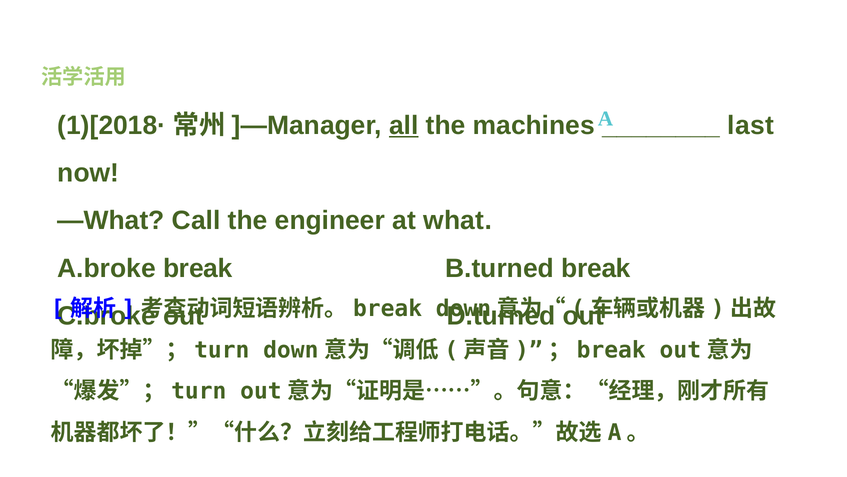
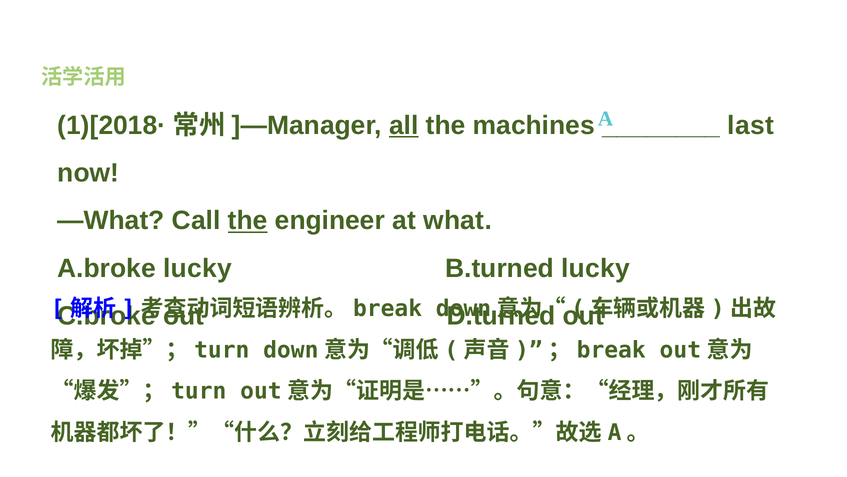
the at (248, 220) underline: none -> present
A.broke break: break -> lucky
B.turned break: break -> lucky
